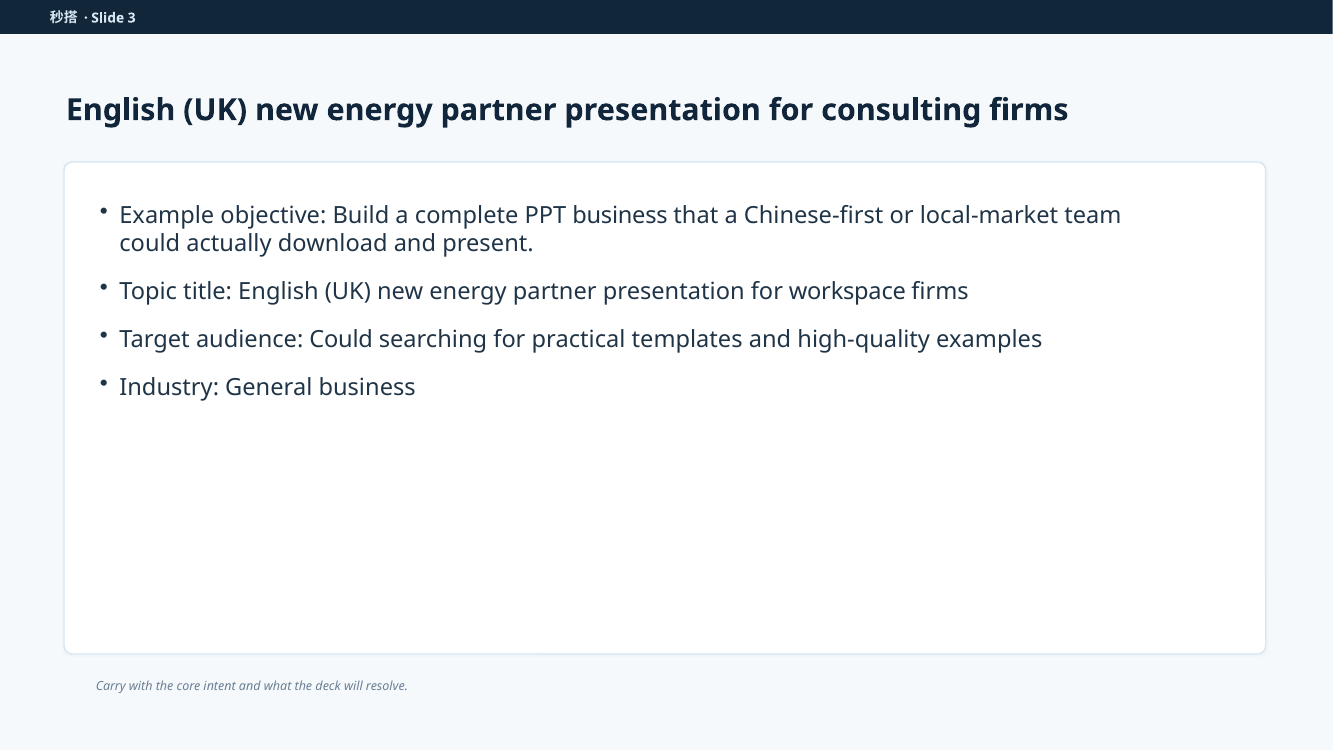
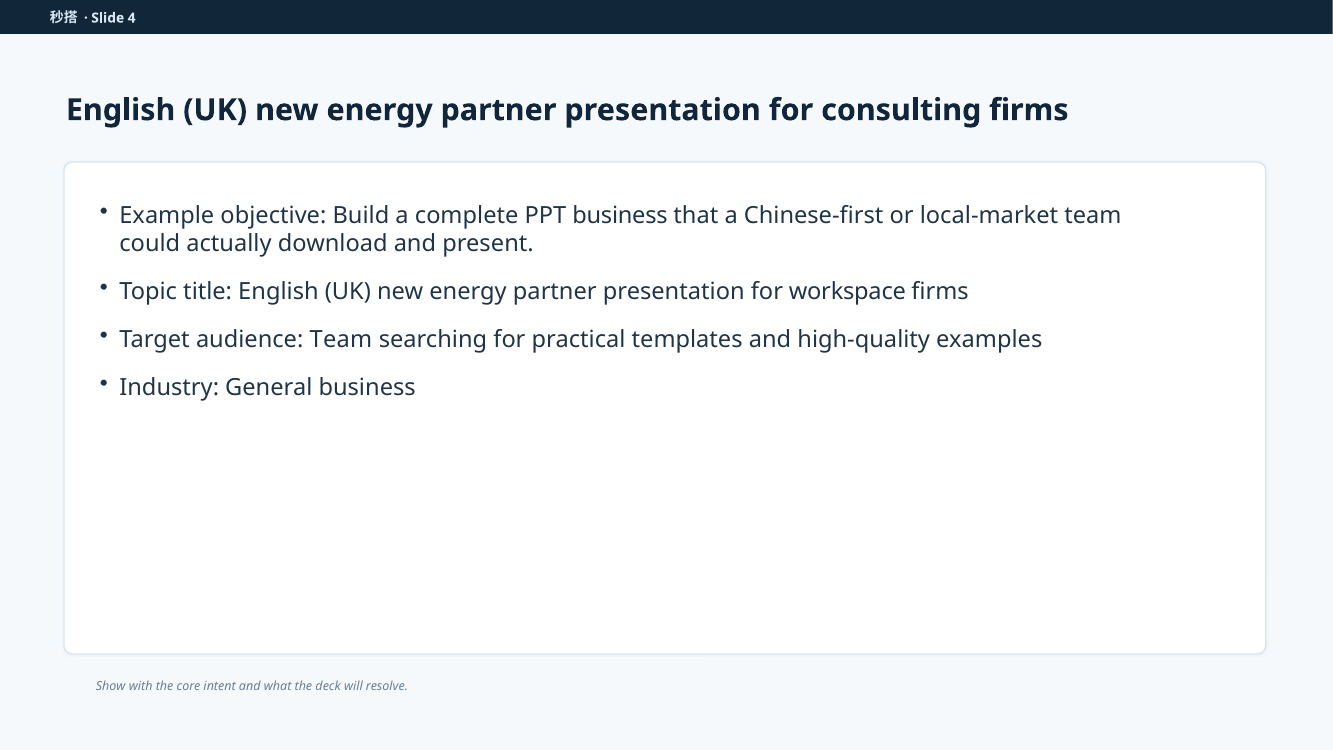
3: 3 -> 4
audience Could: Could -> Team
Carry: Carry -> Show
